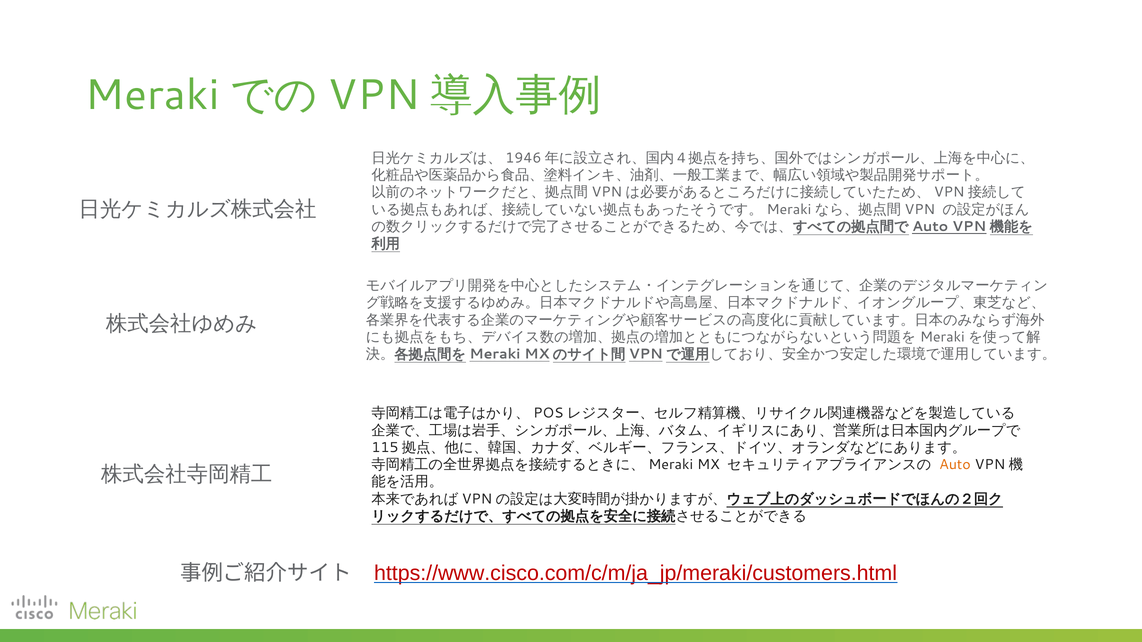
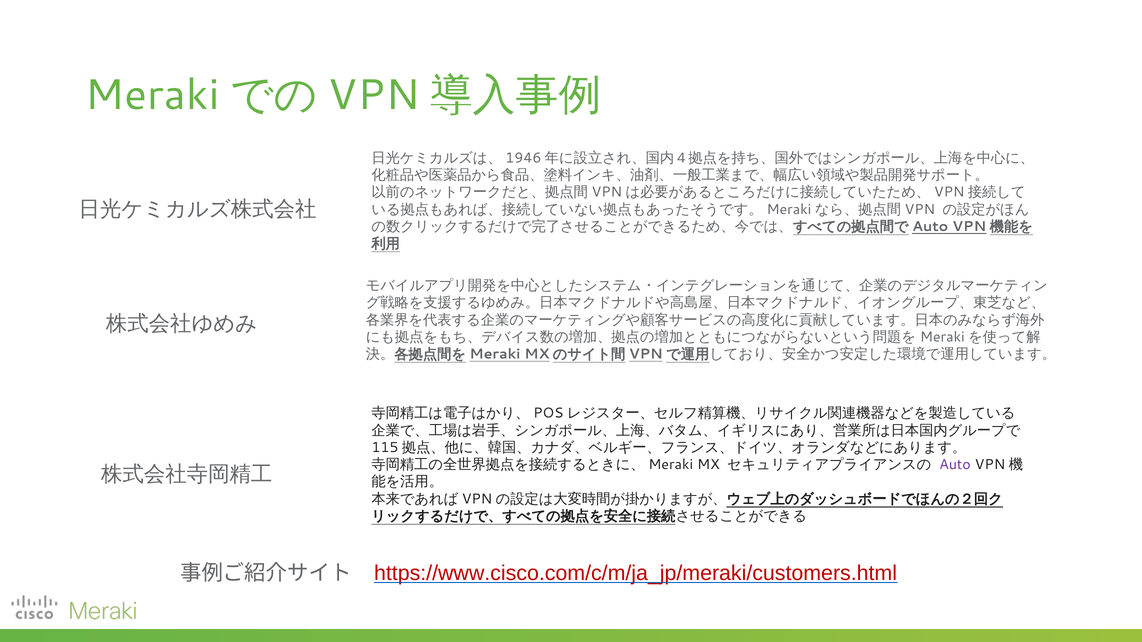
Auto colour: orange -> purple
